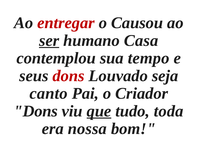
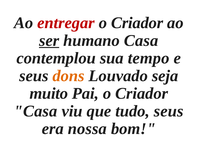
Causou at (137, 23): Causou -> Criador
dons at (68, 76) colour: red -> orange
canto: canto -> muito
Dons at (36, 112): Dons -> Casa
que underline: present -> none
tudo toda: toda -> seus
